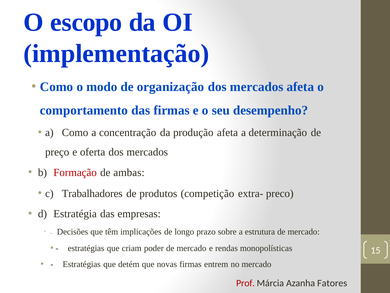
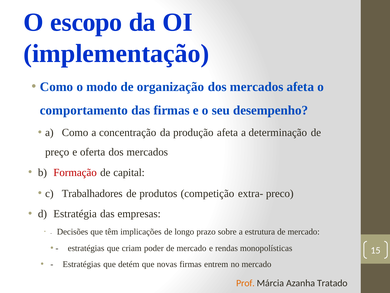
ambas: ambas -> capital
Prof colour: red -> orange
Fatores: Fatores -> Tratado
